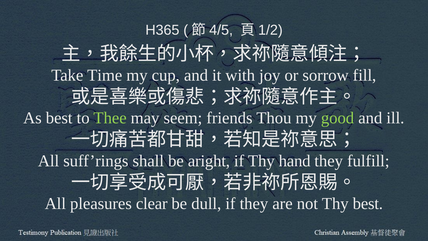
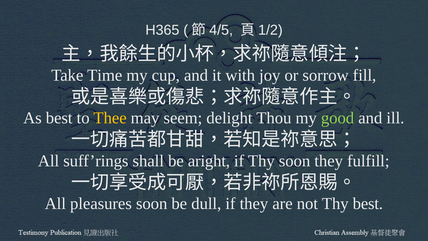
Thee colour: light green -> yellow
friends: friends -> delight
Thy hand: hand -> soon
pleasures clear: clear -> soon
